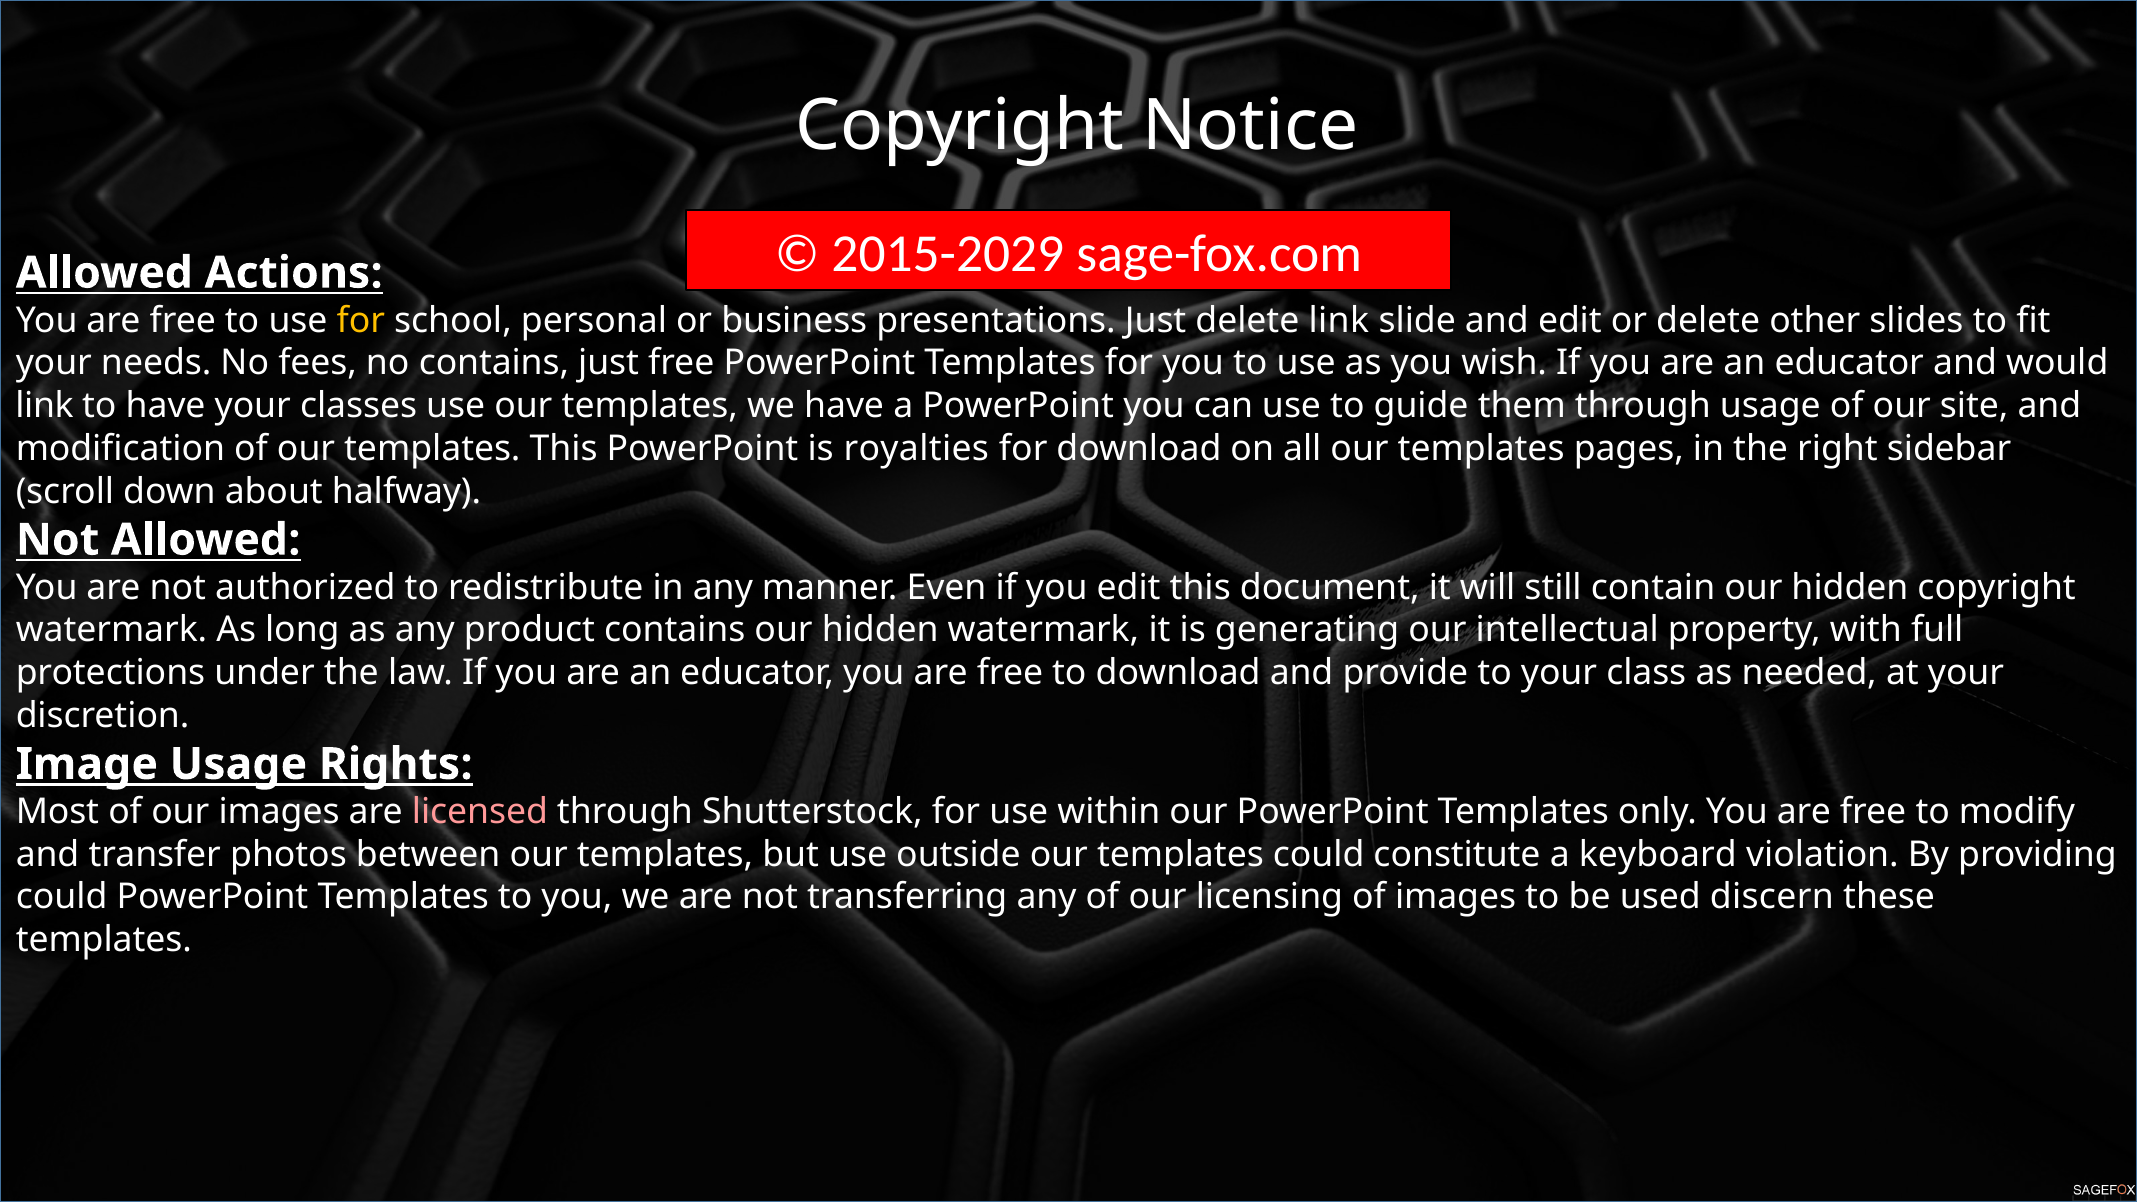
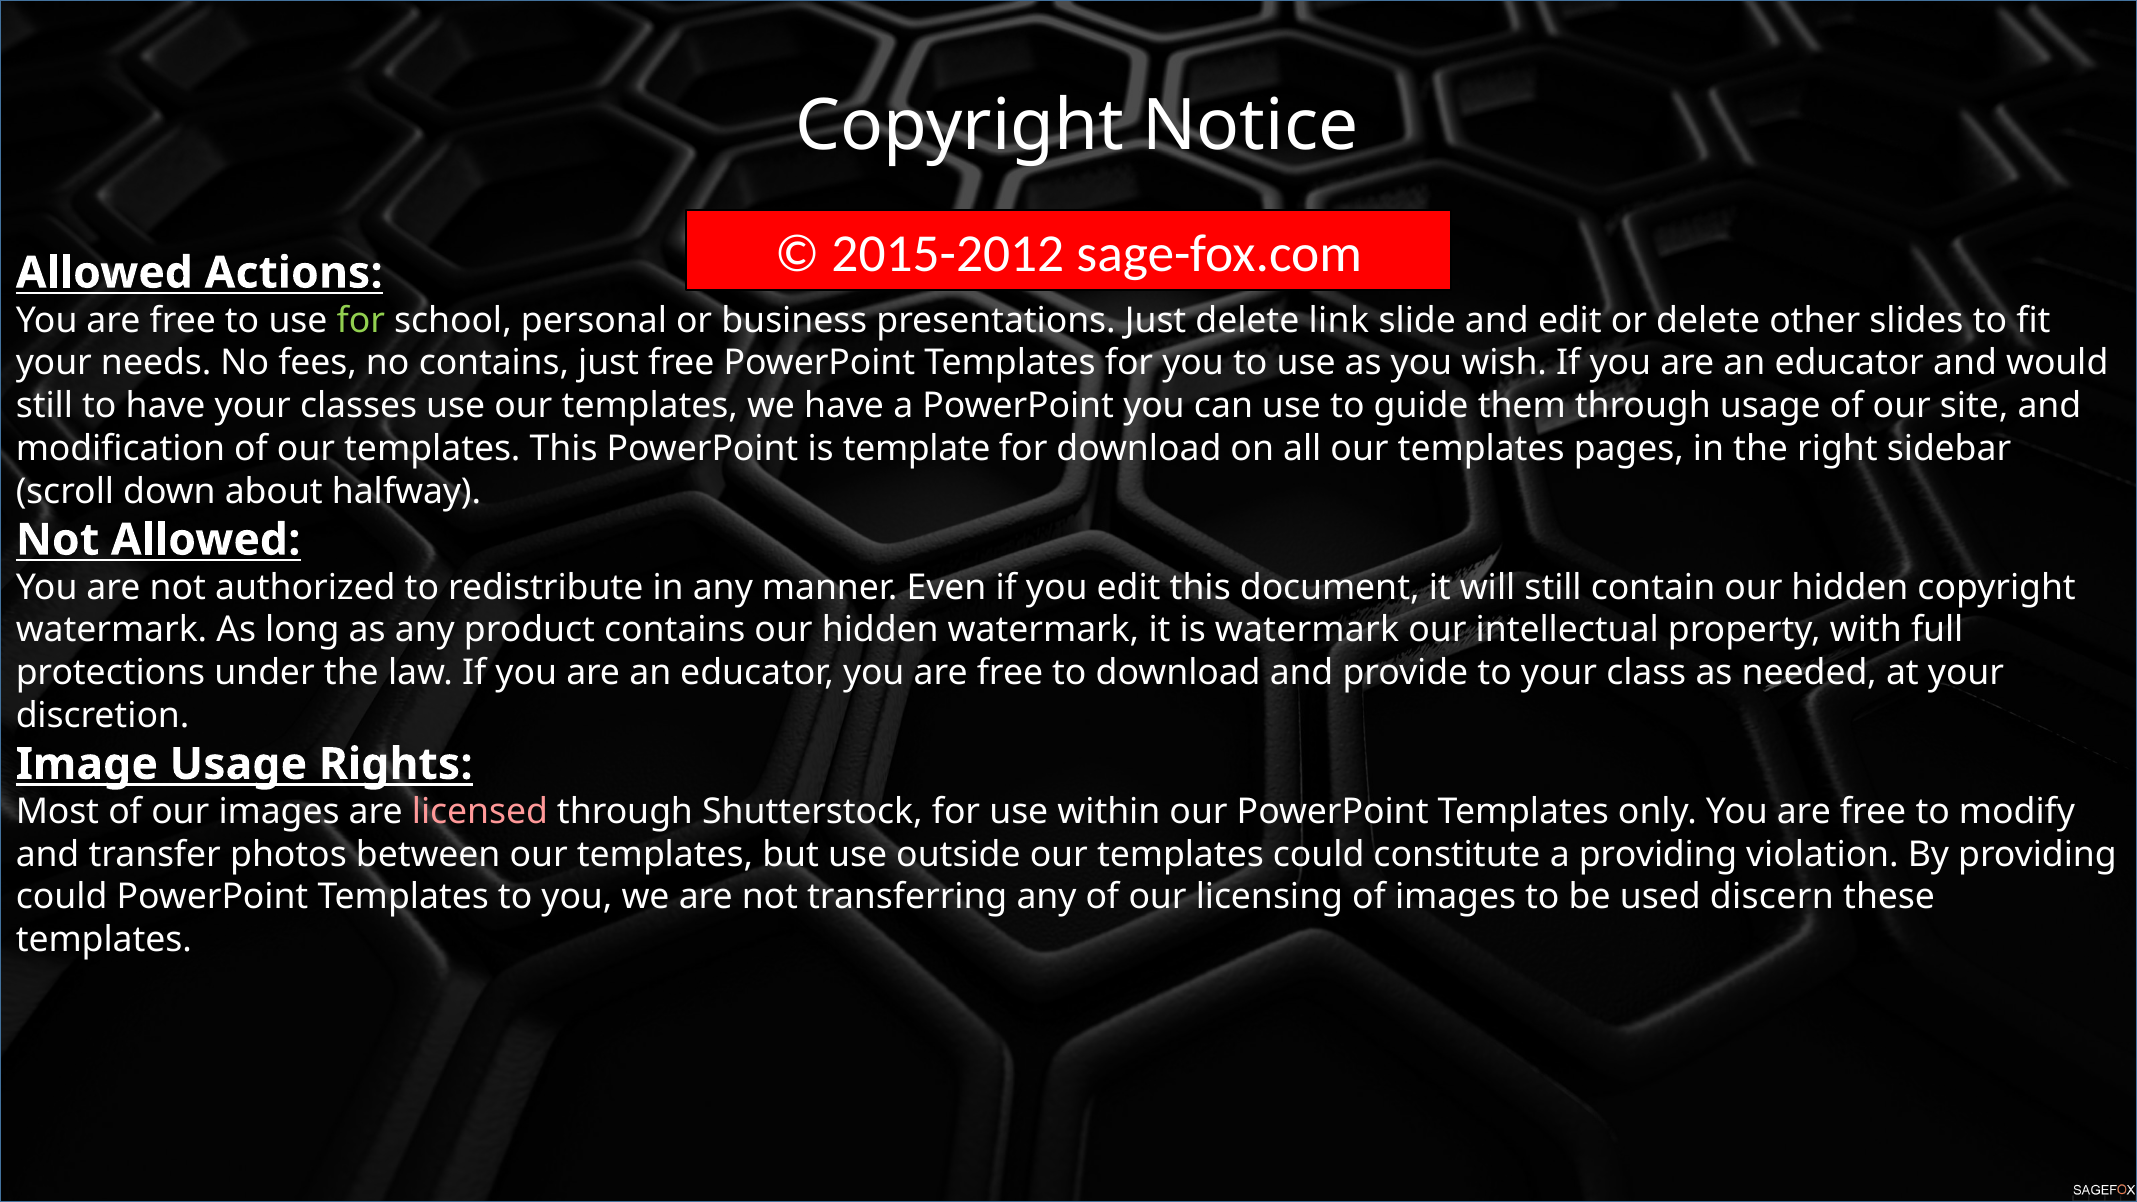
2015-2029: 2015-2029 -> 2015-2012
for at (361, 320) colour: yellow -> light green
link at (45, 406): link -> still
royalties: royalties -> template
is generating: generating -> watermark
a keyboard: keyboard -> providing
